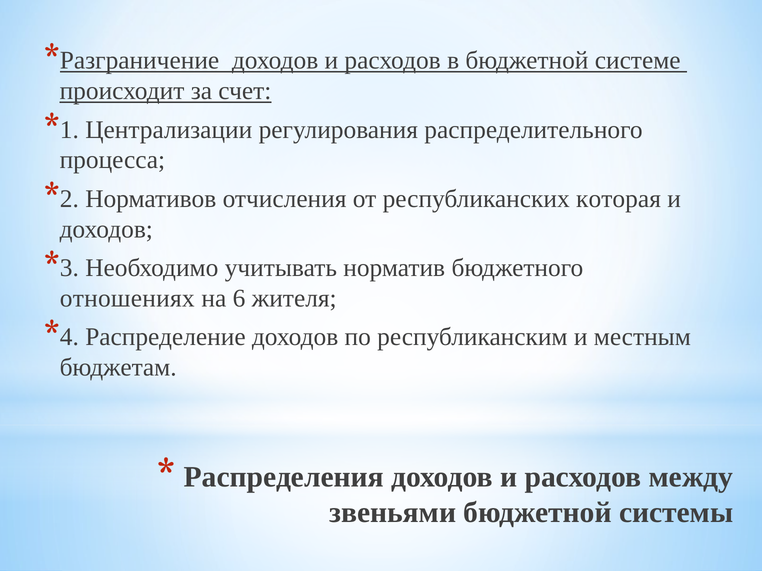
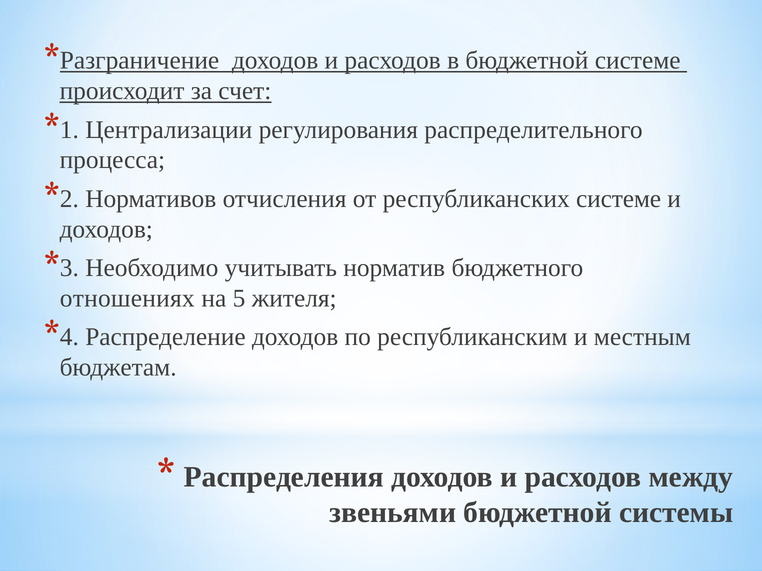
республиканских которая: которая -> системе
6: 6 -> 5
